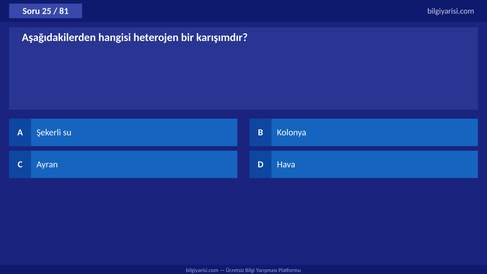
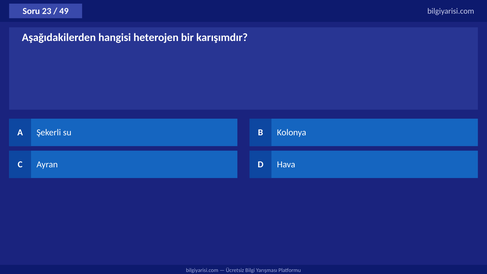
25: 25 -> 23
81: 81 -> 49
